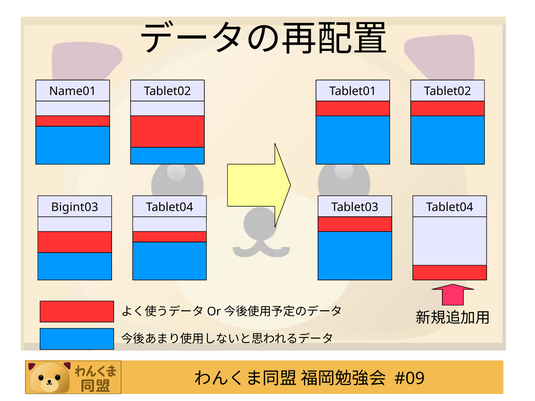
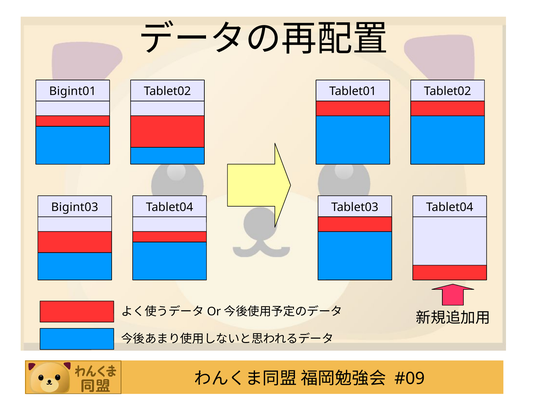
Name01: Name01 -> Bigint01
